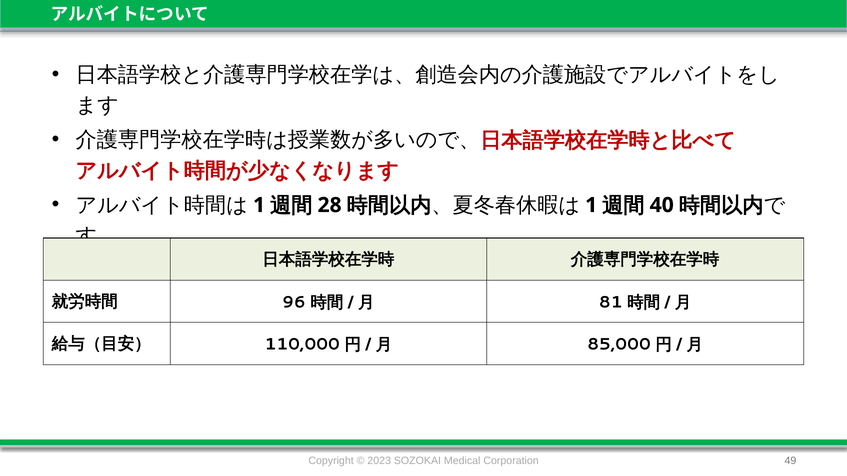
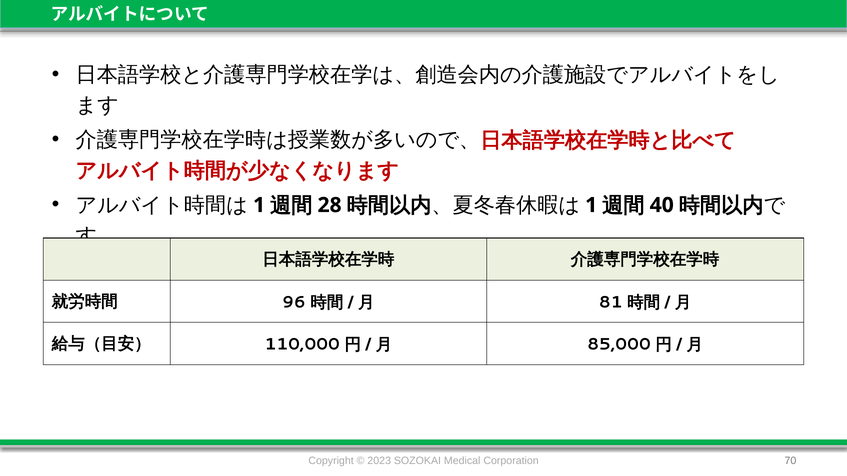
49: 49 -> 70
